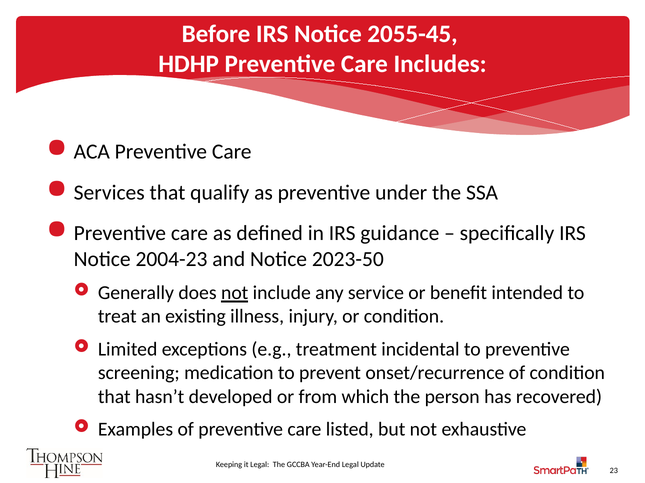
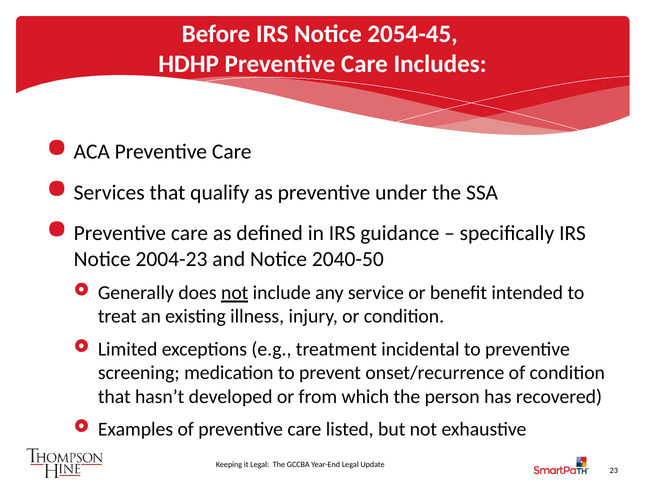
2055-45: 2055-45 -> 2054-45
2023-50: 2023-50 -> 2040-50
